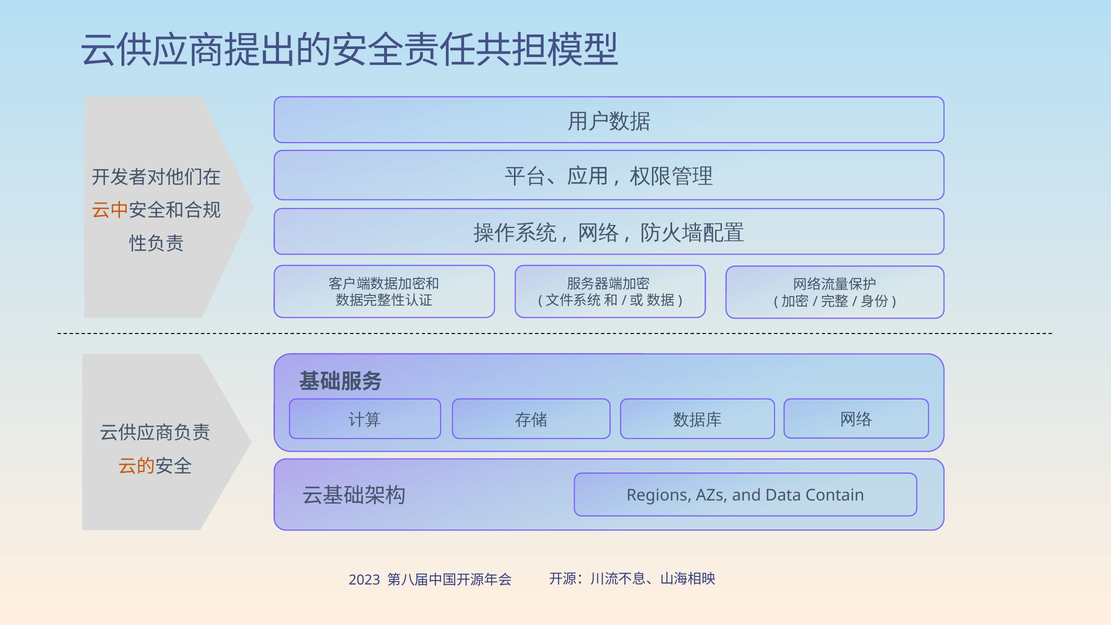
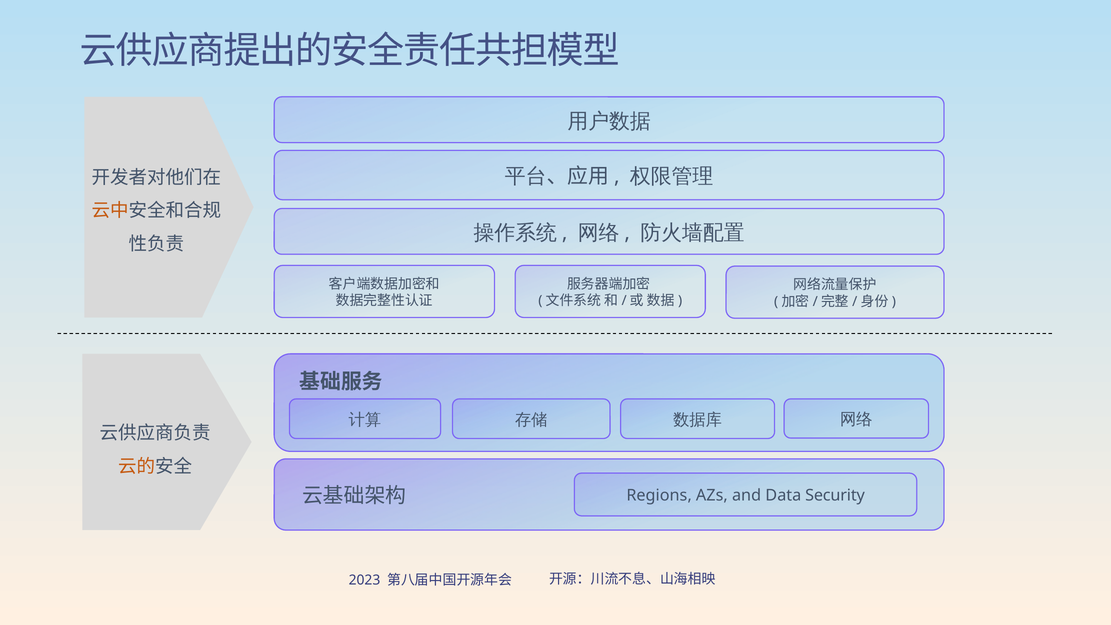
Contain: Contain -> Security
